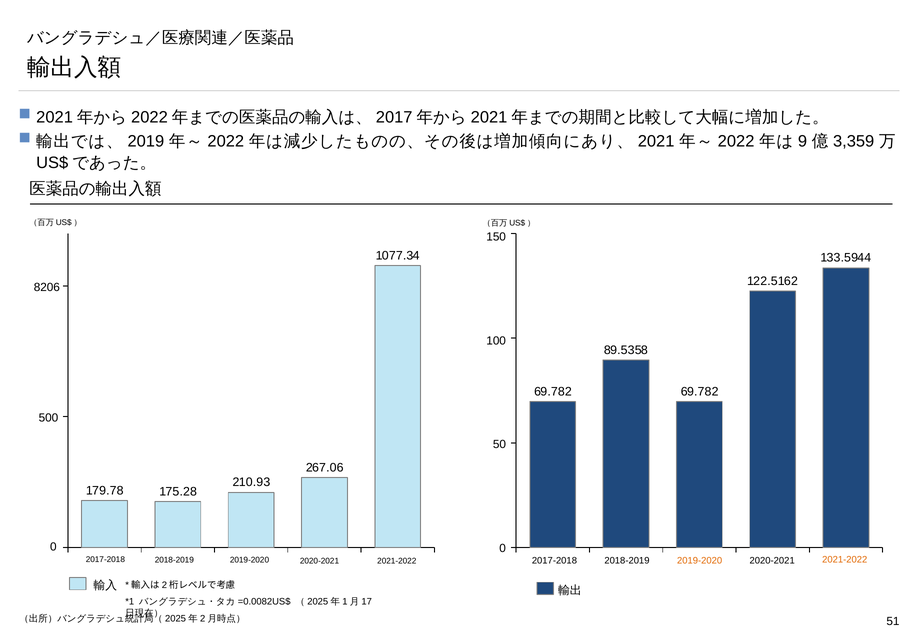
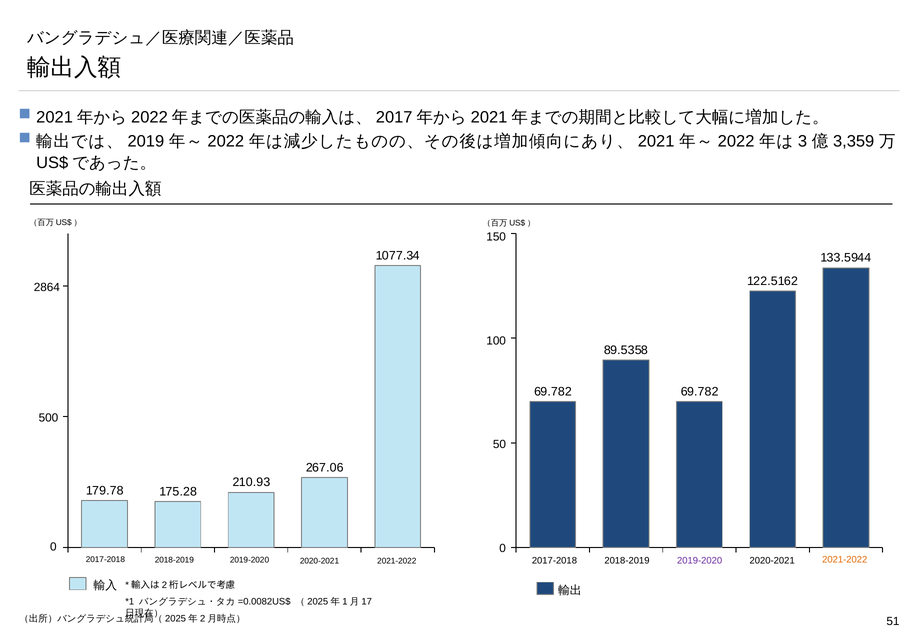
9: 9 -> 3
8206: 8206 -> 2864
2019-2020 at (700, 561) colour: orange -> purple
